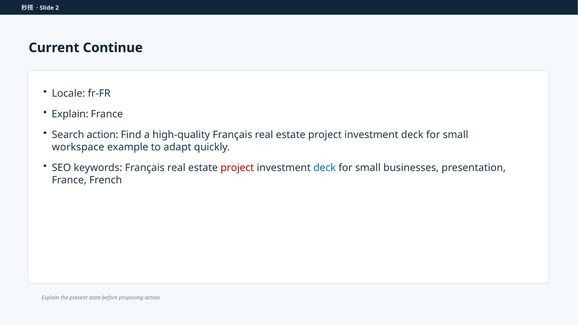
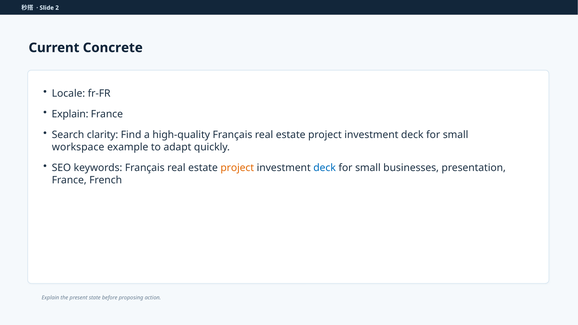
Continue: Continue -> Concrete
Search action: action -> clarity
project at (237, 168) colour: red -> orange
